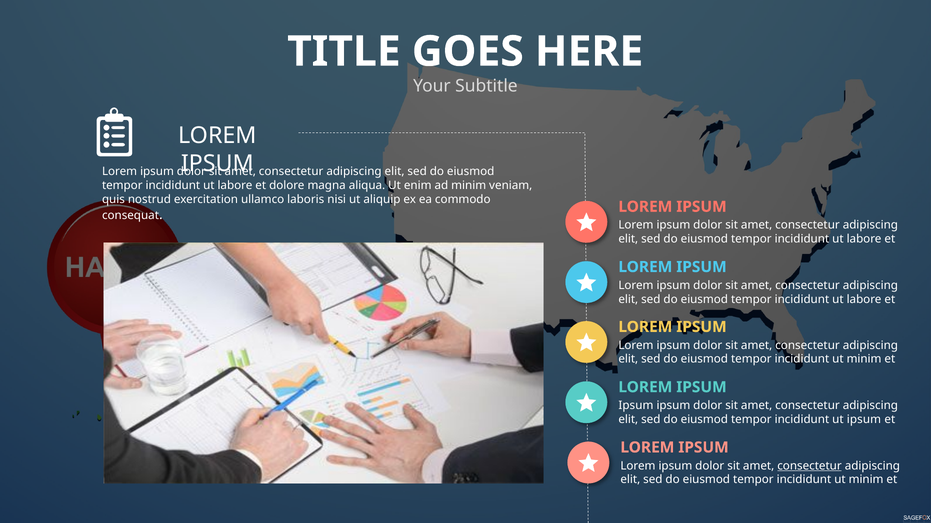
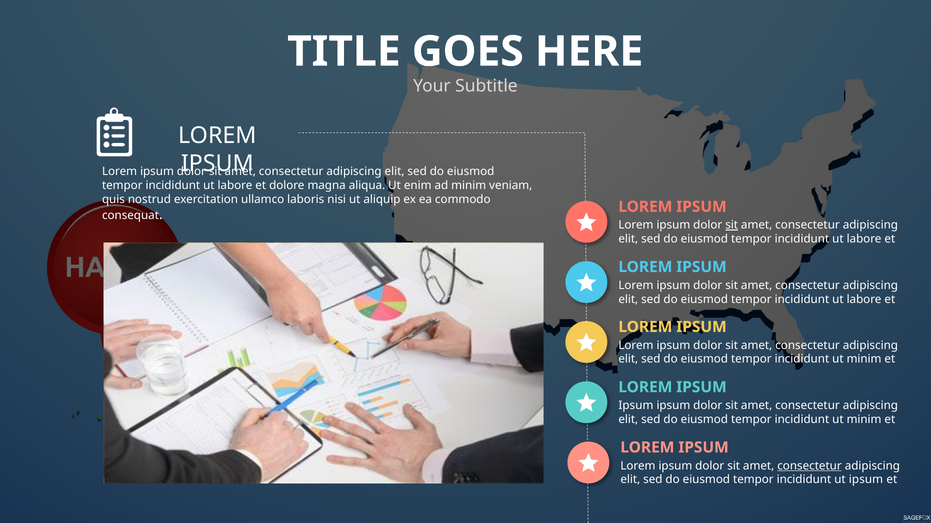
sit at (732, 225) underline: none -> present
ipsum at (864, 420): ipsum -> minim
minim at (866, 480): minim -> ipsum
